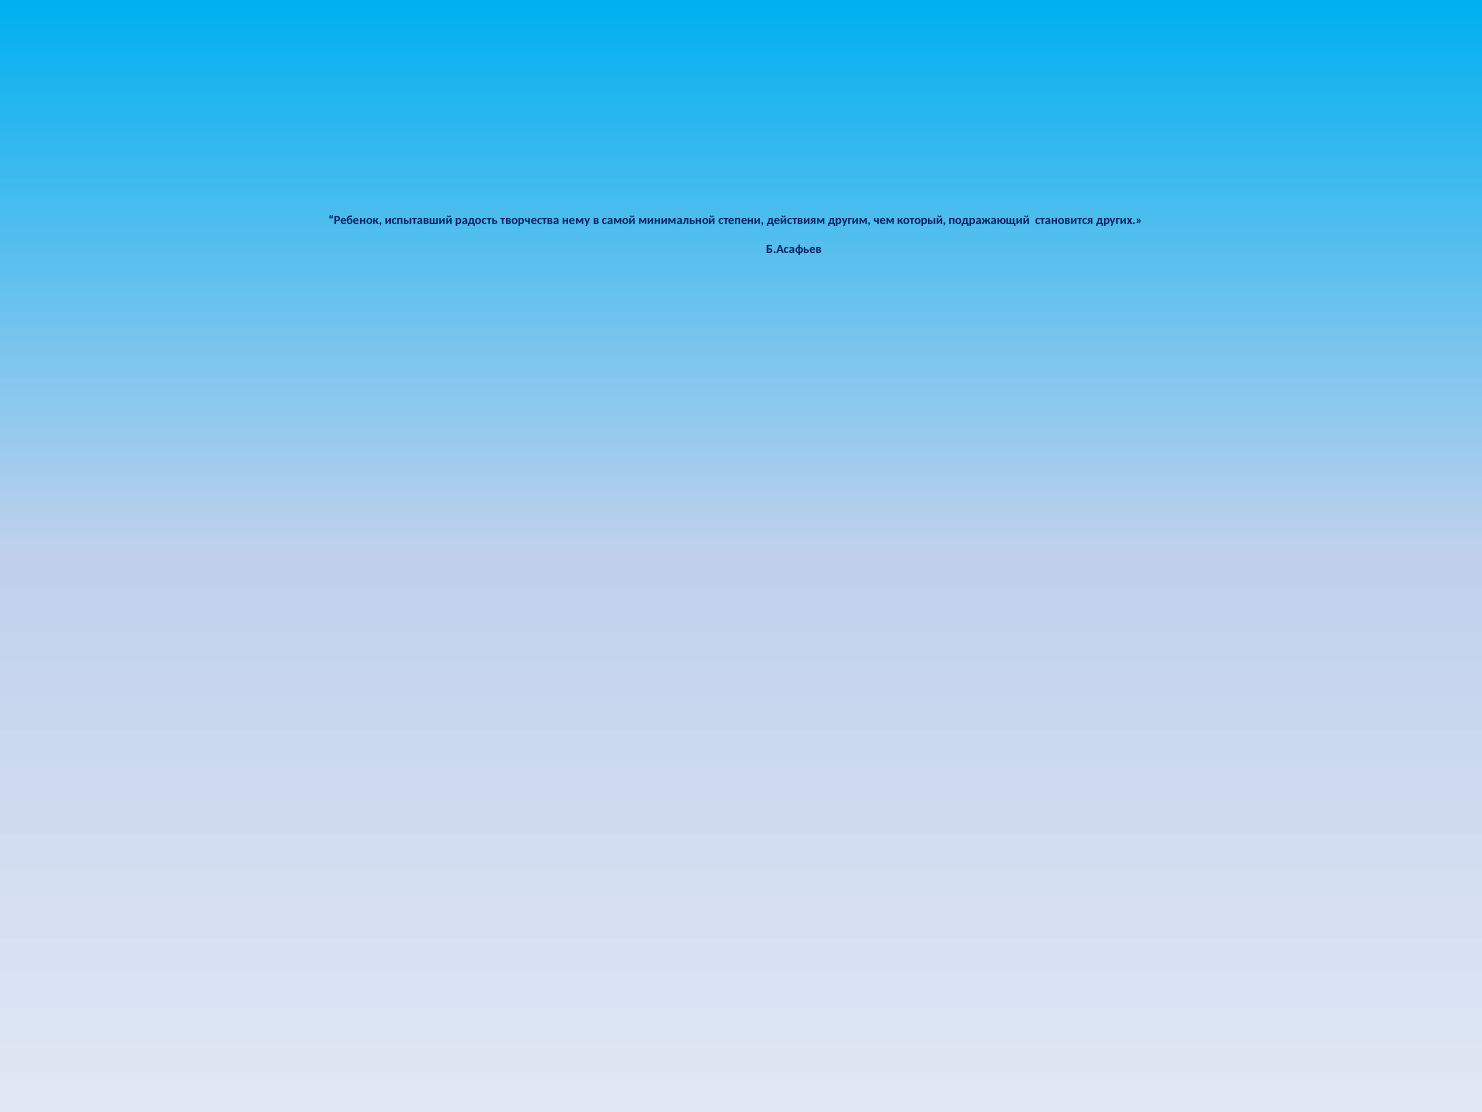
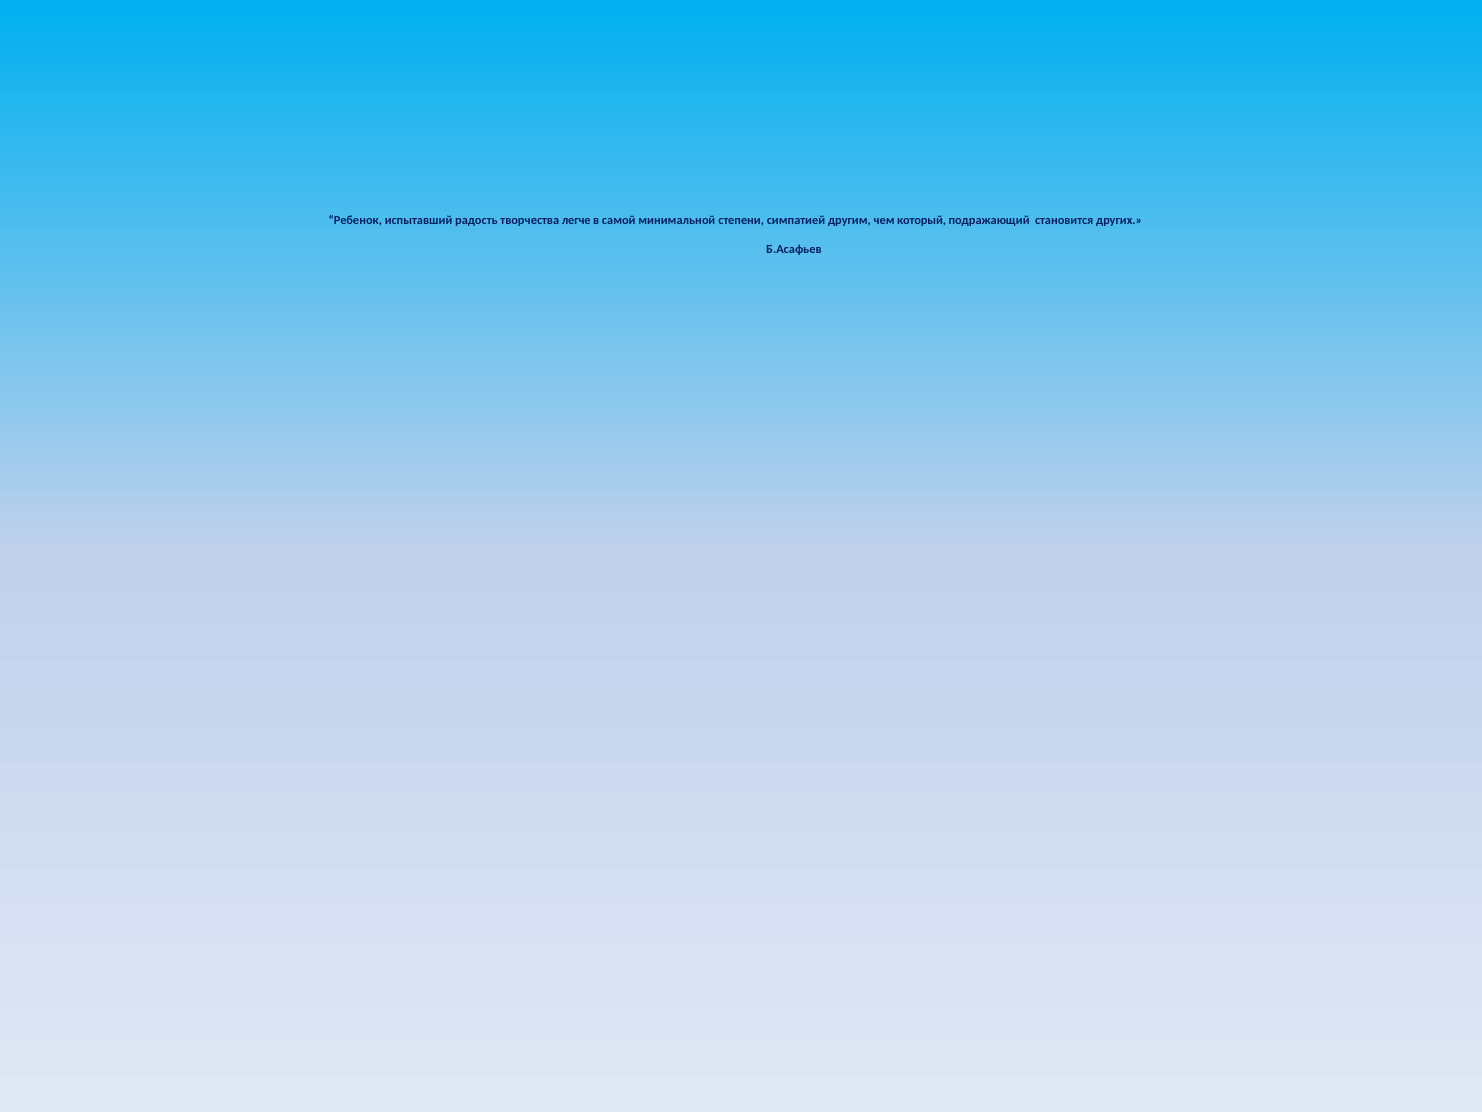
нему: нему -> легче
действиям: действиям -> симпатией
